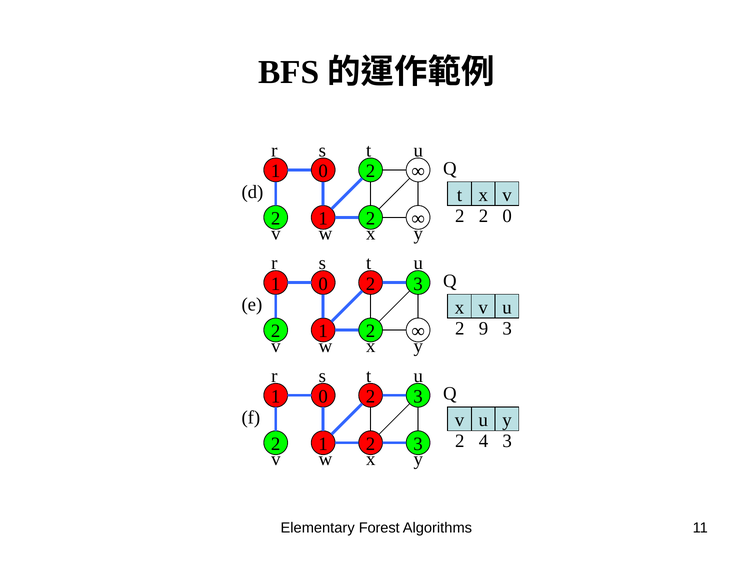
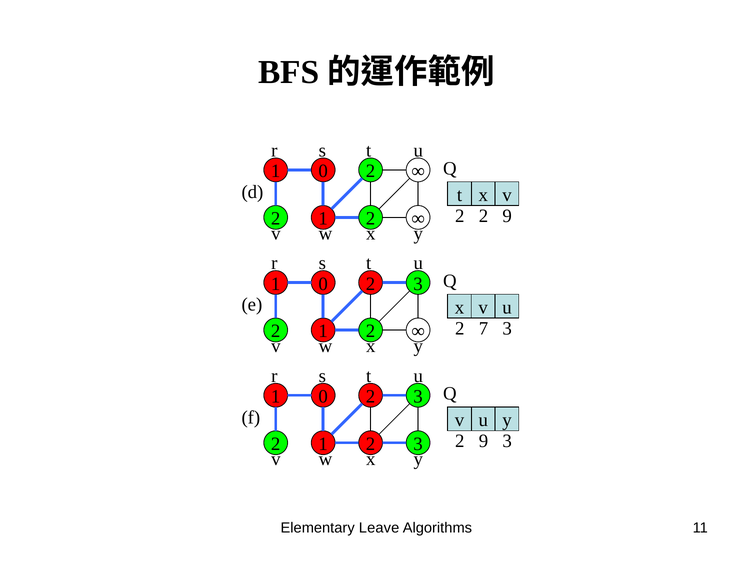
2 2 0: 0 -> 9
9: 9 -> 7
4 at (484, 441): 4 -> 9
Forest: Forest -> Leave
